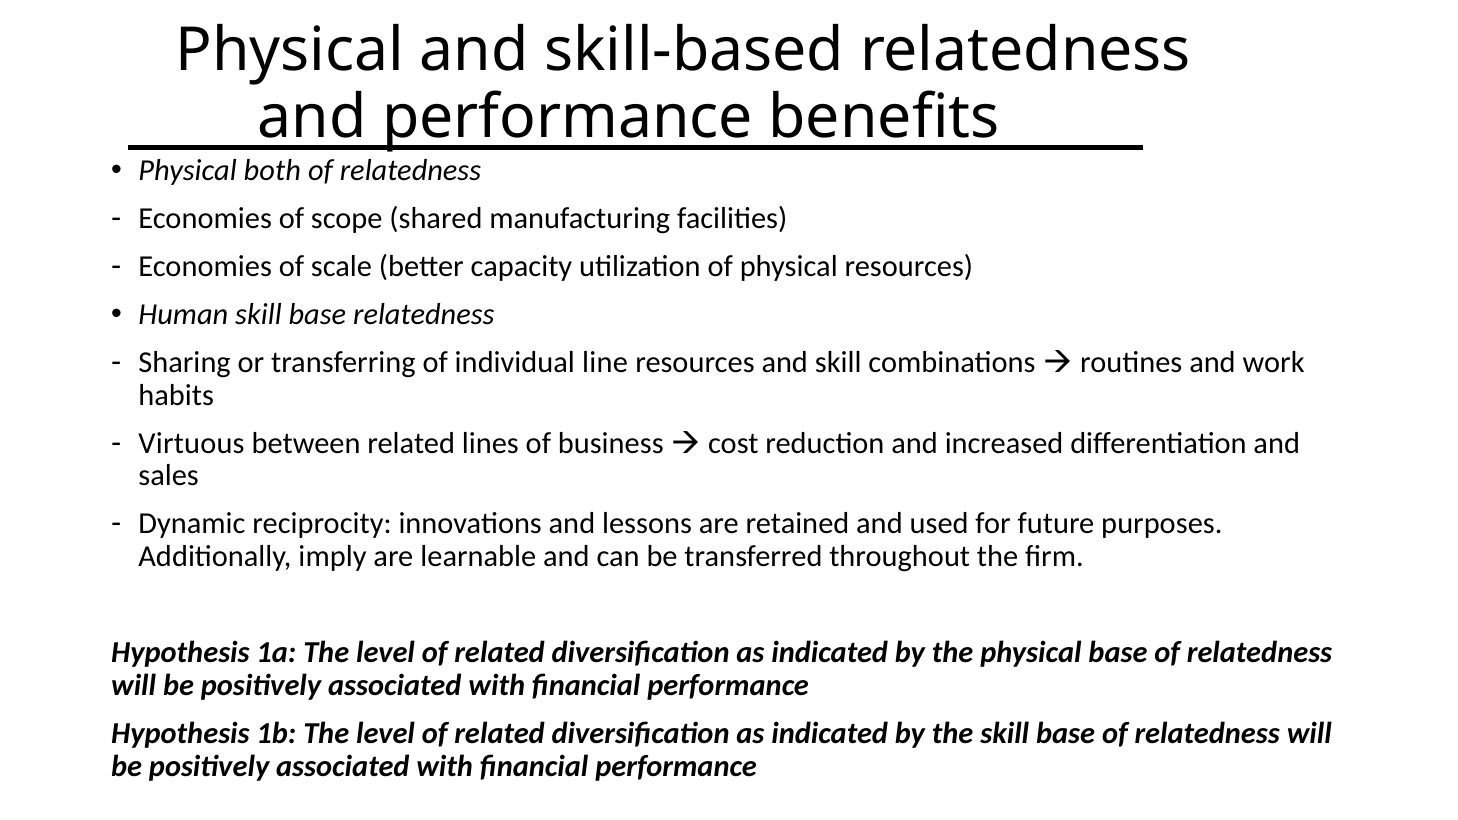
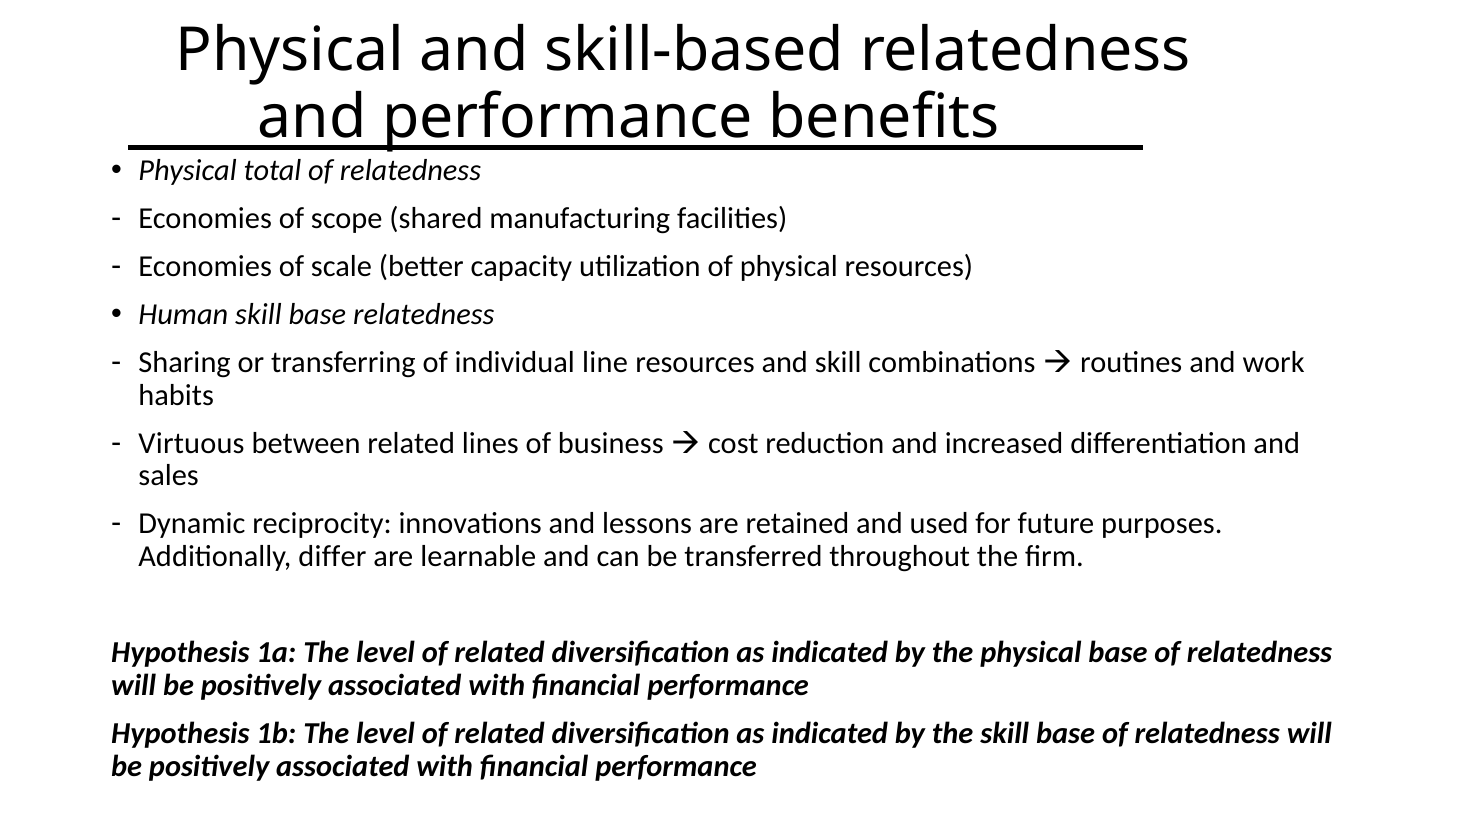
both: both -> total
imply: imply -> differ
